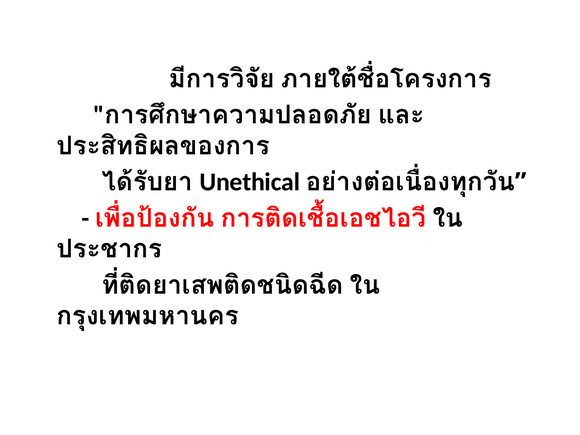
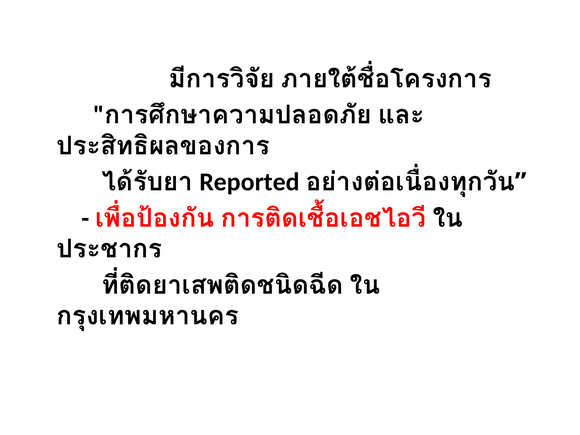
Unethical: Unethical -> Reported
